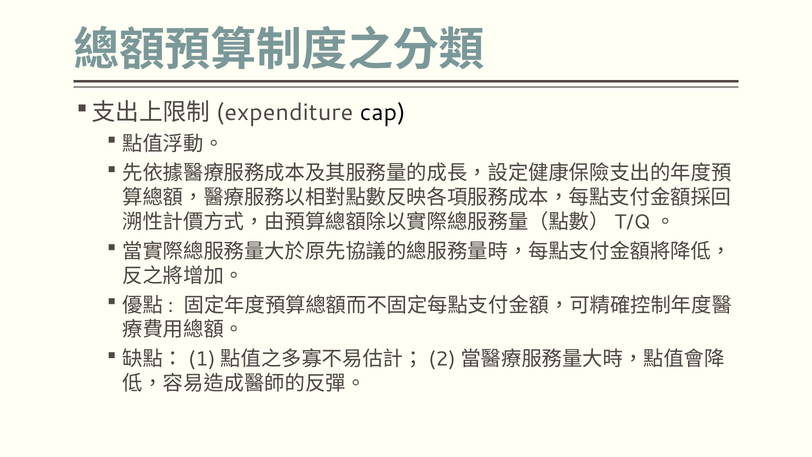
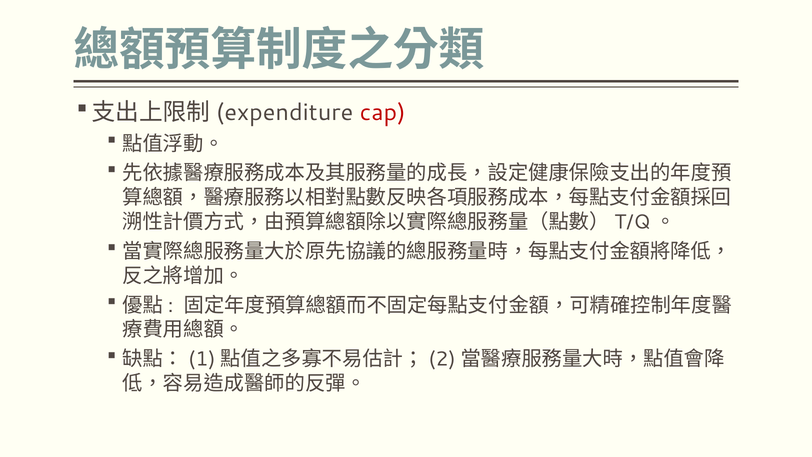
cap colour: black -> red
